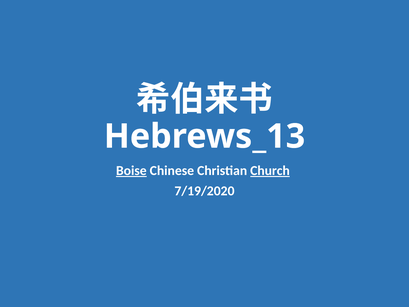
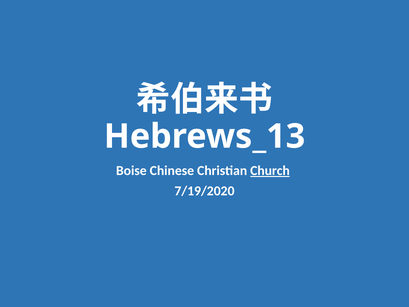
Boise underline: present -> none
